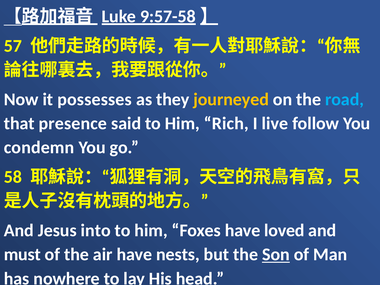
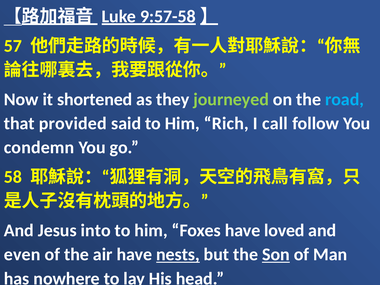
possesses: possesses -> shortened
journeyed colour: yellow -> light green
presence: presence -> provided
live: live -> call
must: must -> even
nests underline: none -> present
